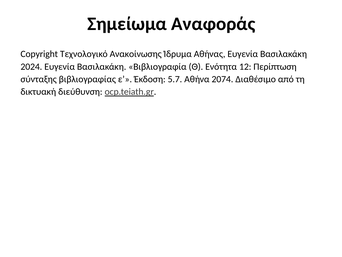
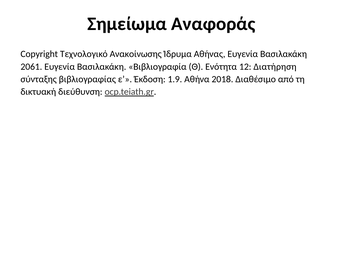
2024: 2024 -> 2061
Περίπτωση: Περίπτωση -> Διατήρηση
5.7: 5.7 -> 1.9
2074: 2074 -> 2018
